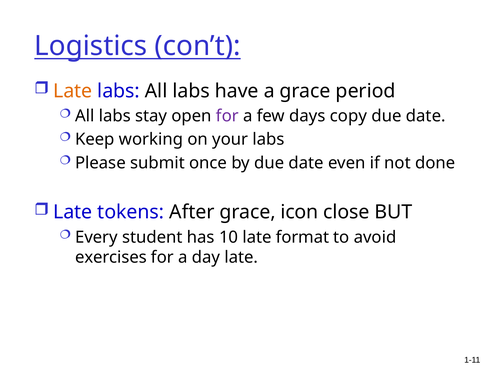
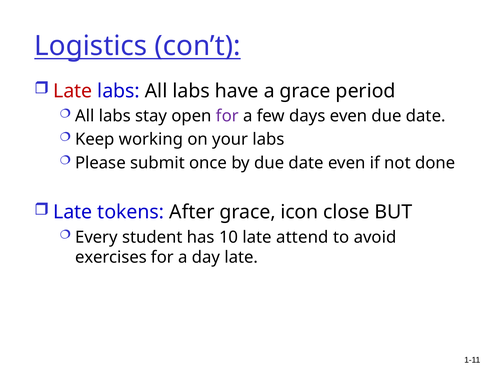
Late at (73, 91) colour: orange -> red
days copy: copy -> even
format: format -> attend
